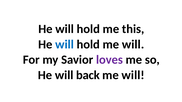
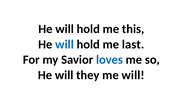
hold me will: will -> last
loves colour: purple -> blue
back: back -> they
